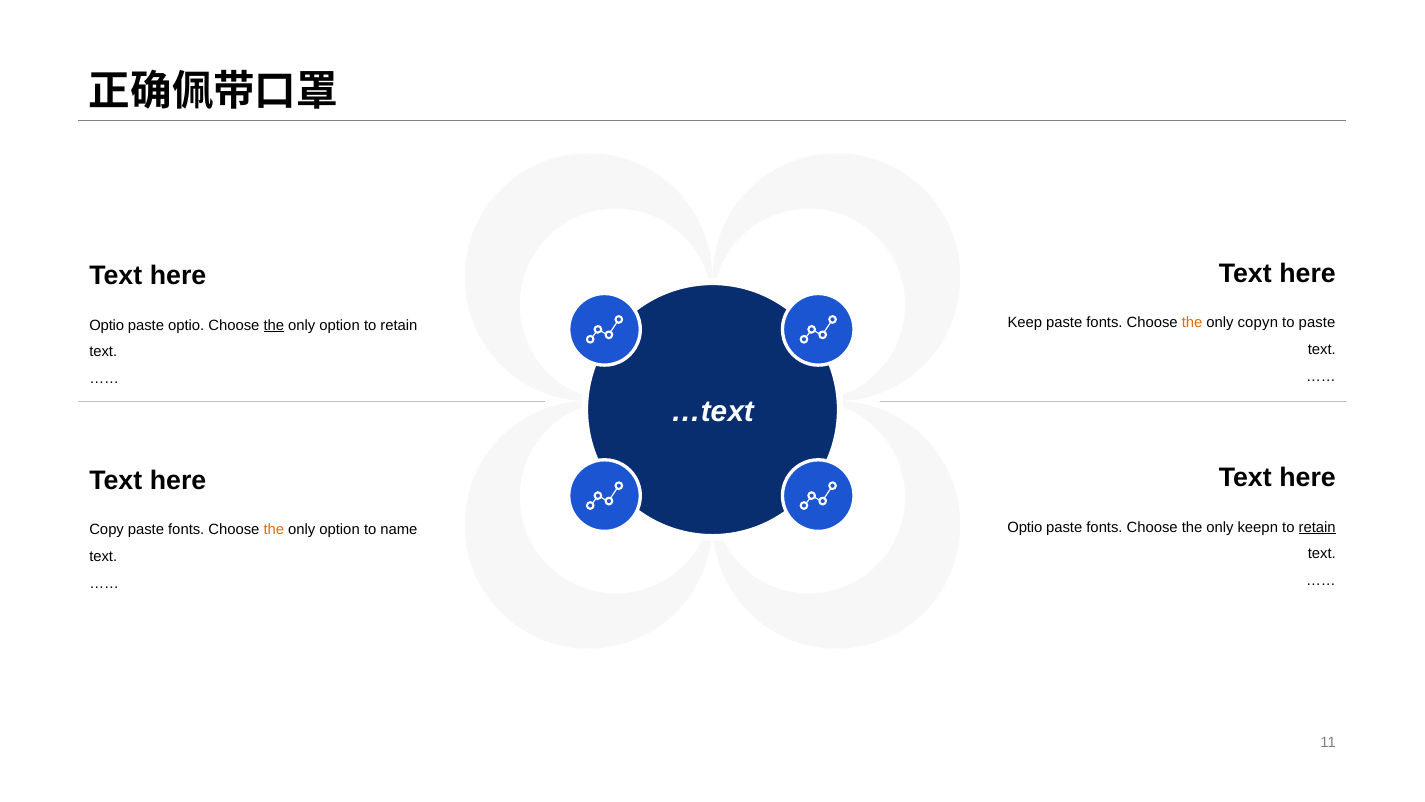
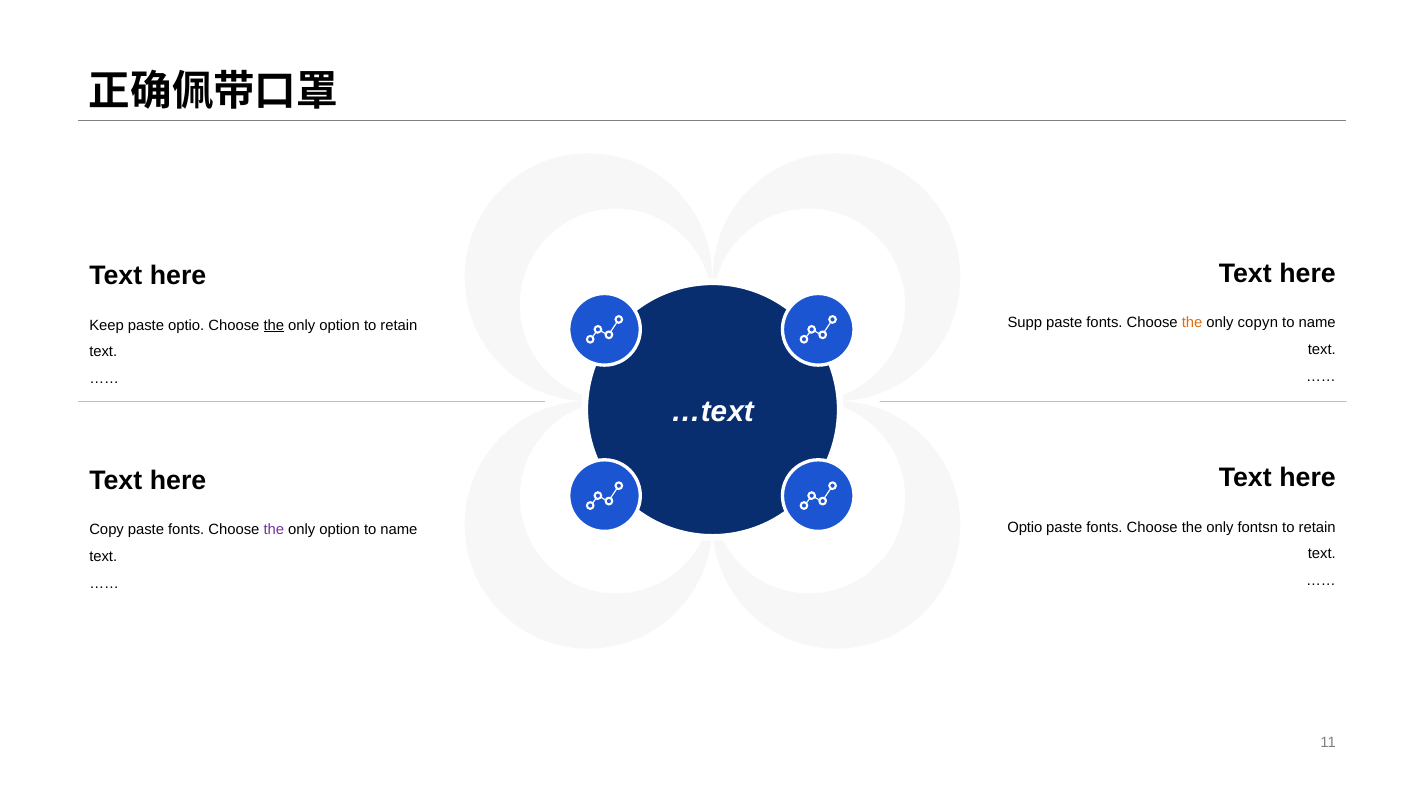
Keep at (1025, 323): Keep -> Supp
paste at (1317, 323): paste -> name
Optio at (107, 325): Optio -> Keep
only keep: keep -> fonts
retain at (1317, 527) underline: present -> none
the at (274, 530) colour: orange -> purple
